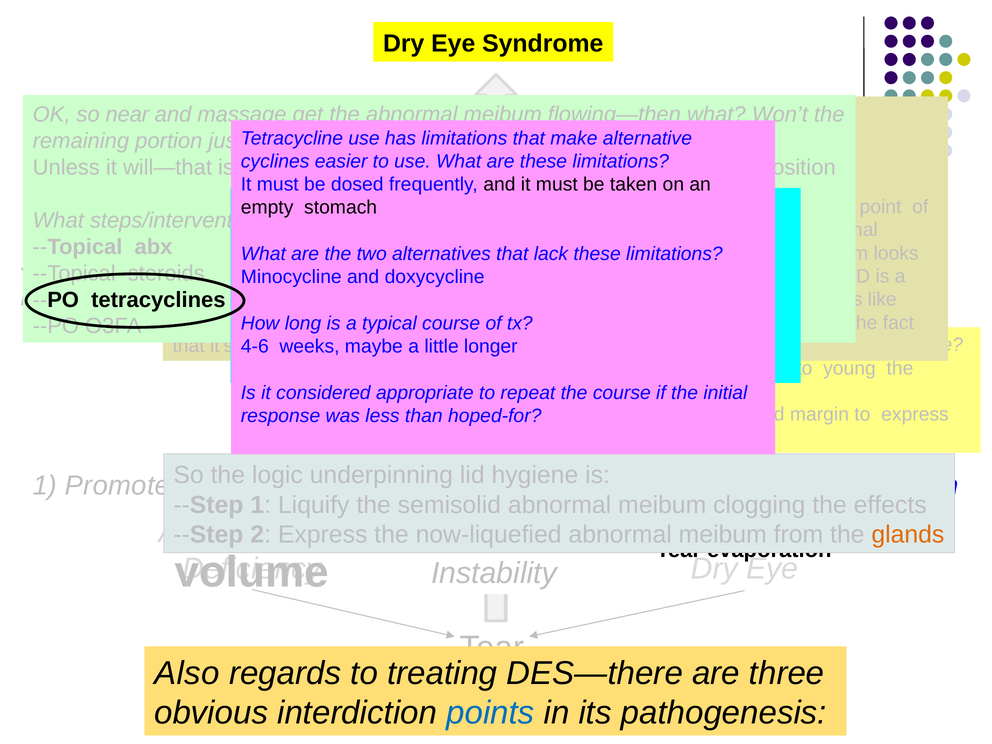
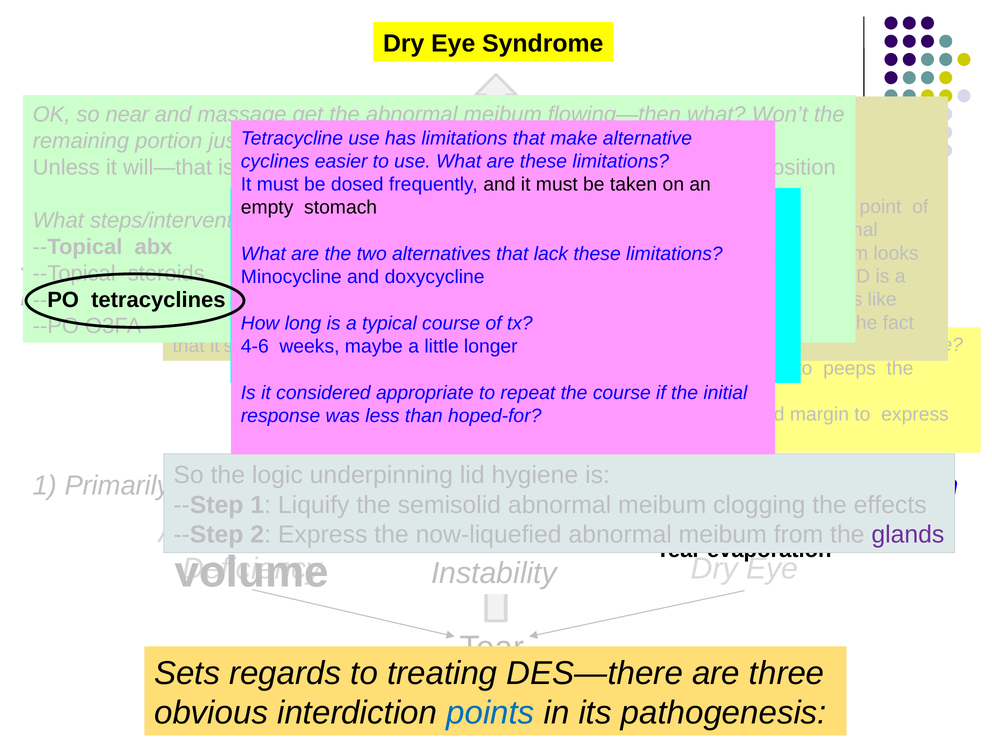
young: young -> peeps
1 Promote: Promote -> Primarily
glands colour: orange -> purple
Also: Also -> Sets
